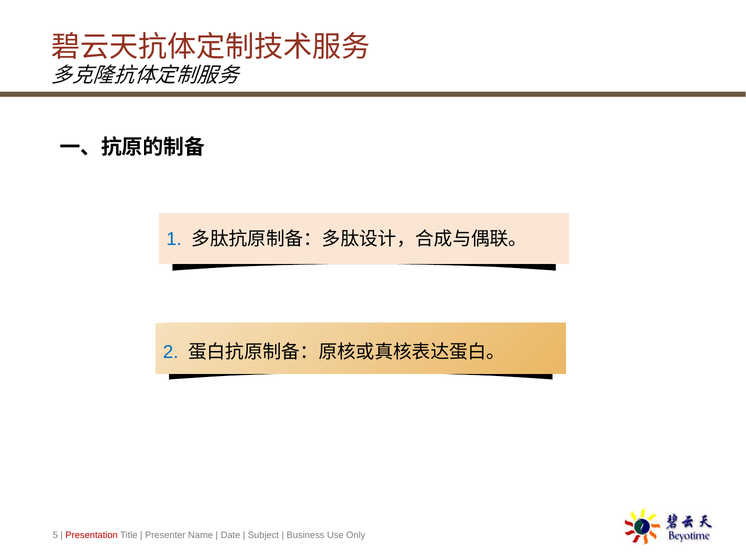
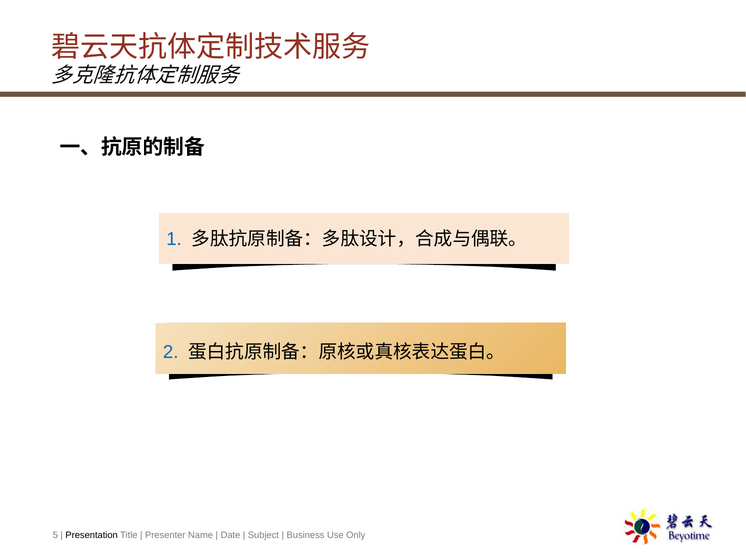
Presentation colour: red -> black
